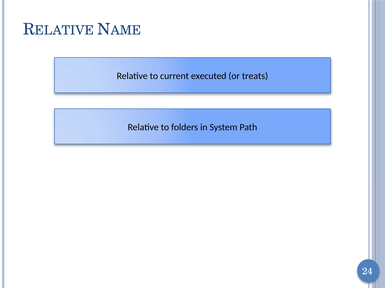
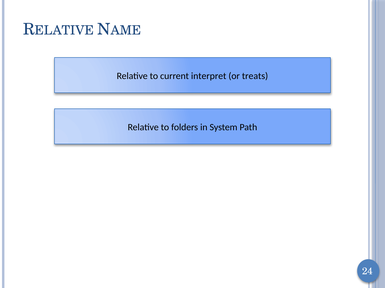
executed: executed -> interpret
